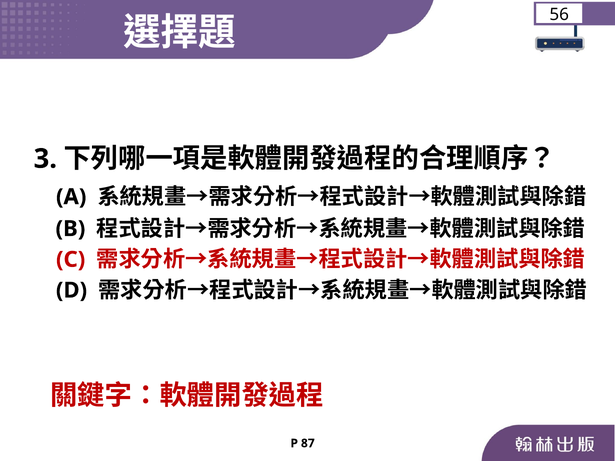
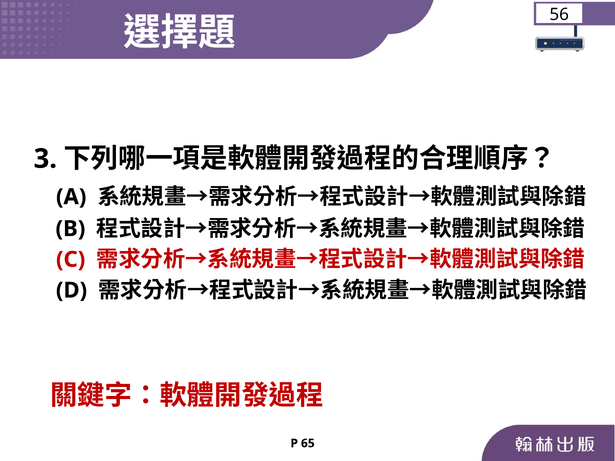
87: 87 -> 65
